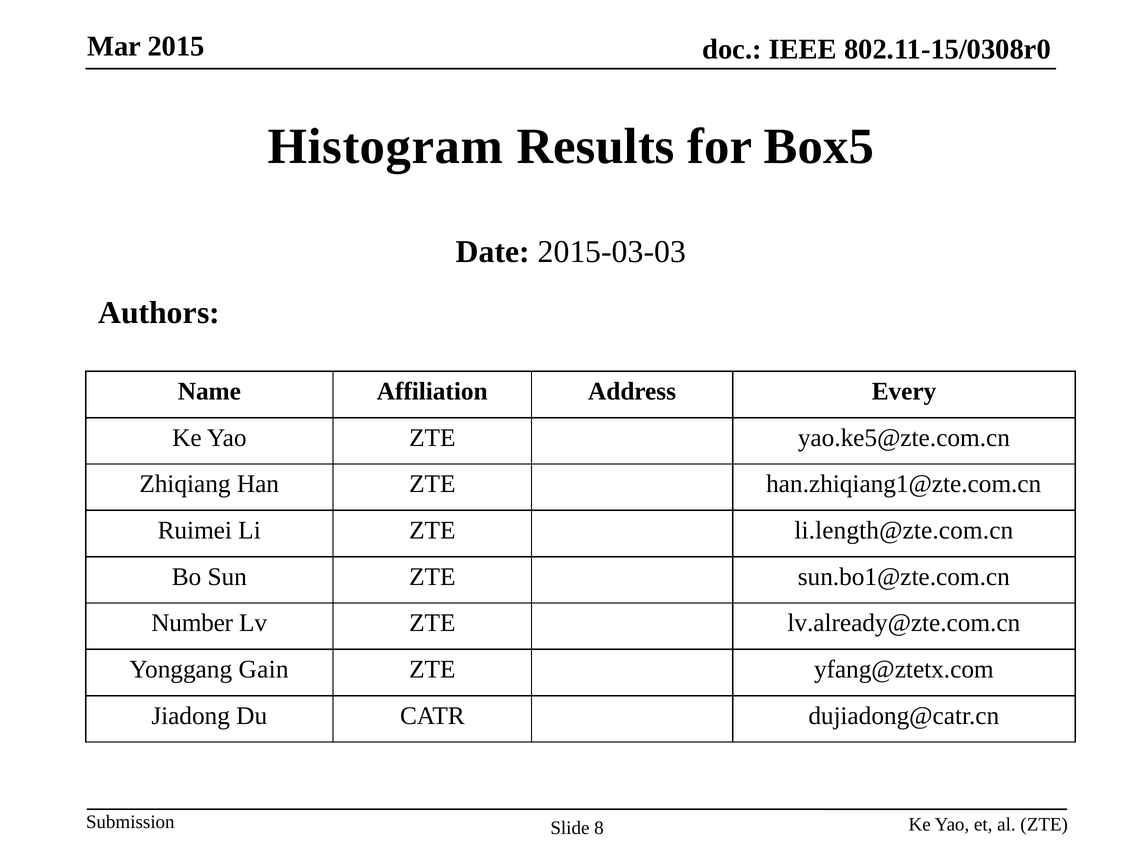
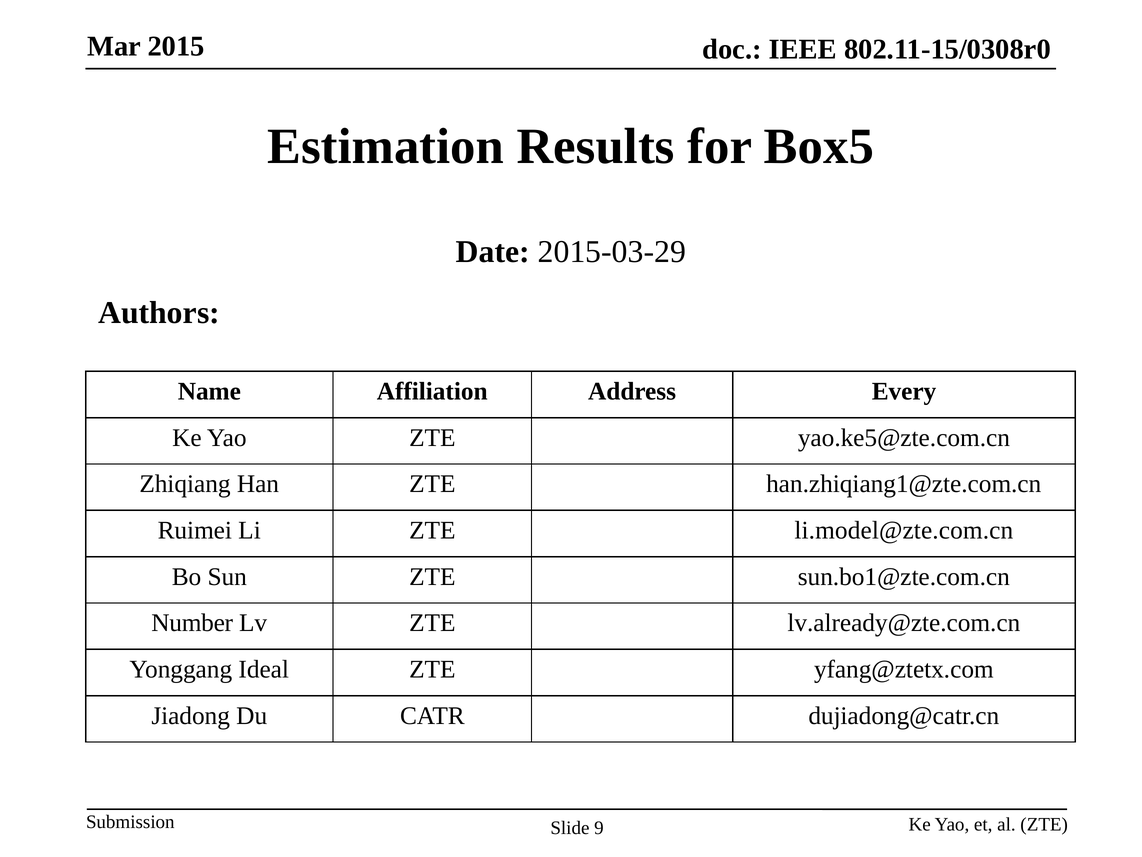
Histogram: Histogram -> Estimation
2015-03-03: 2015-03-03 -> 2015-03-29
li.length@zte.com.cn: li.length@zte.com.cn -> li.model@zte.com.cn
Gain: Gain -> Ideal
8: 8 -> 9
